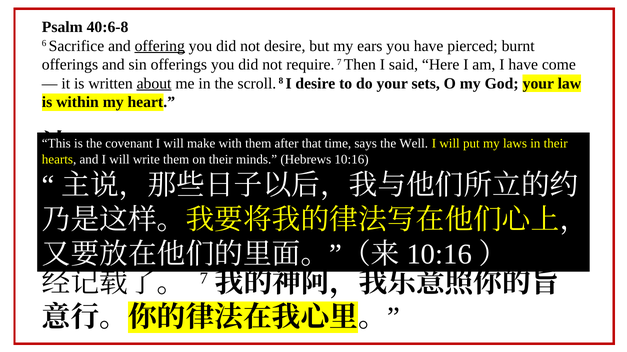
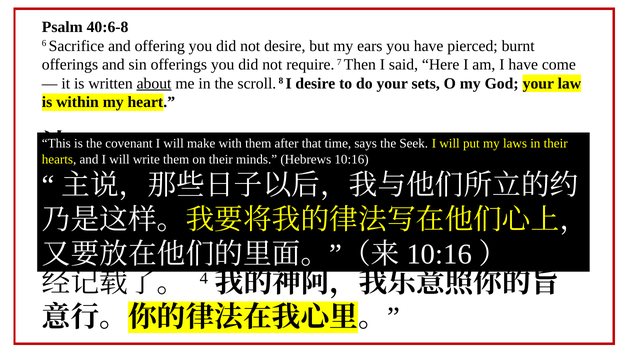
offering underline: present -> none
Well: Well -> Seek
7 at (204, 279): 7 -> 4
